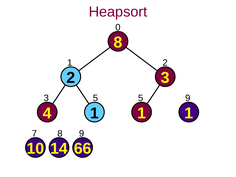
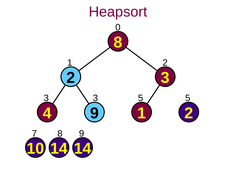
3 5: 5 -> 3
5 9: 9 -> 5
4 1: 1 -> 9
1 at (189, 113): 1 -> 2
14 66: 66 -> 14
